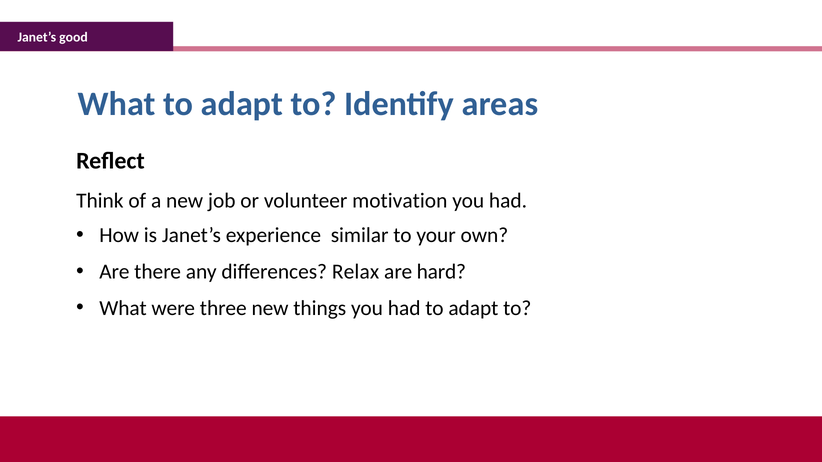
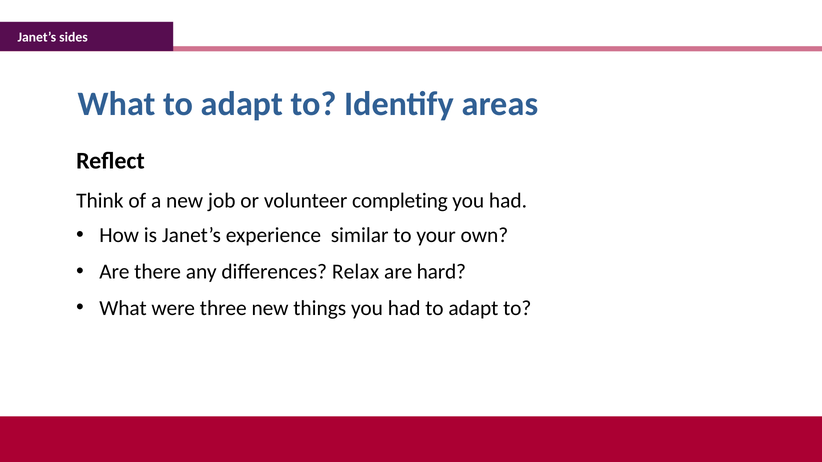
good: good -> sides
motivation: motivation -> completing
